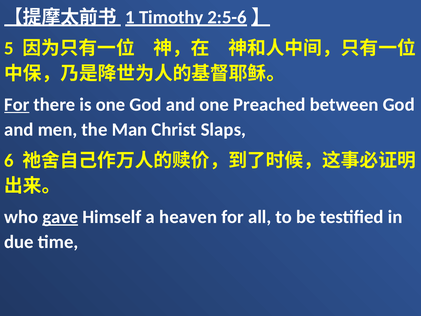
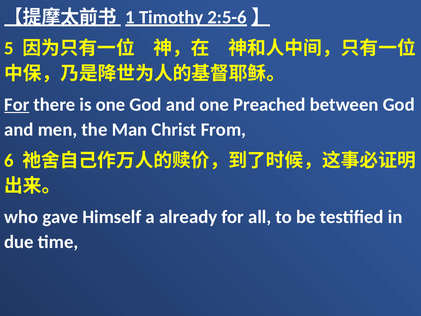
Slaps: Slaps -> From
gave underline: present -> none
heaven: heaven -> already
